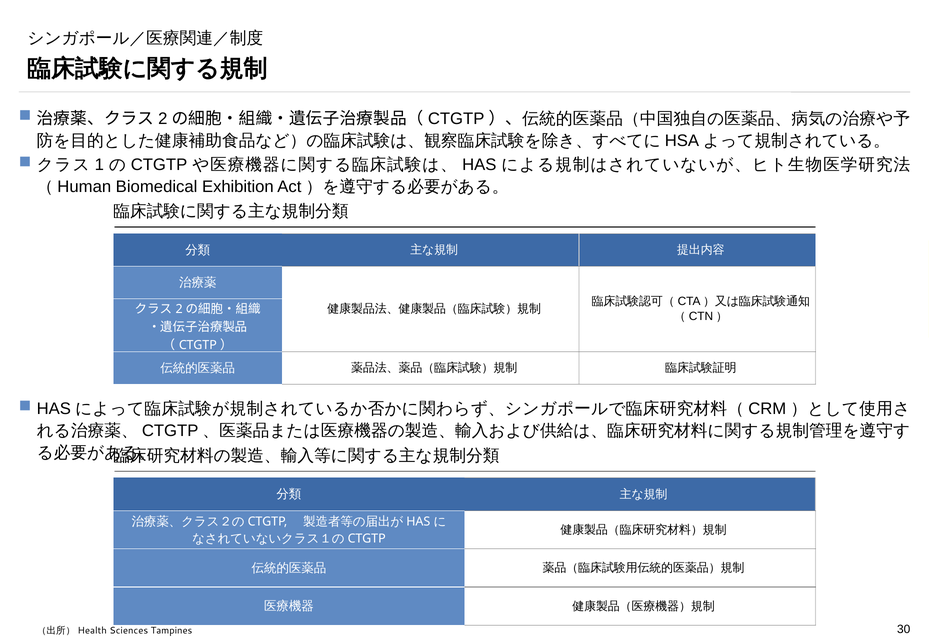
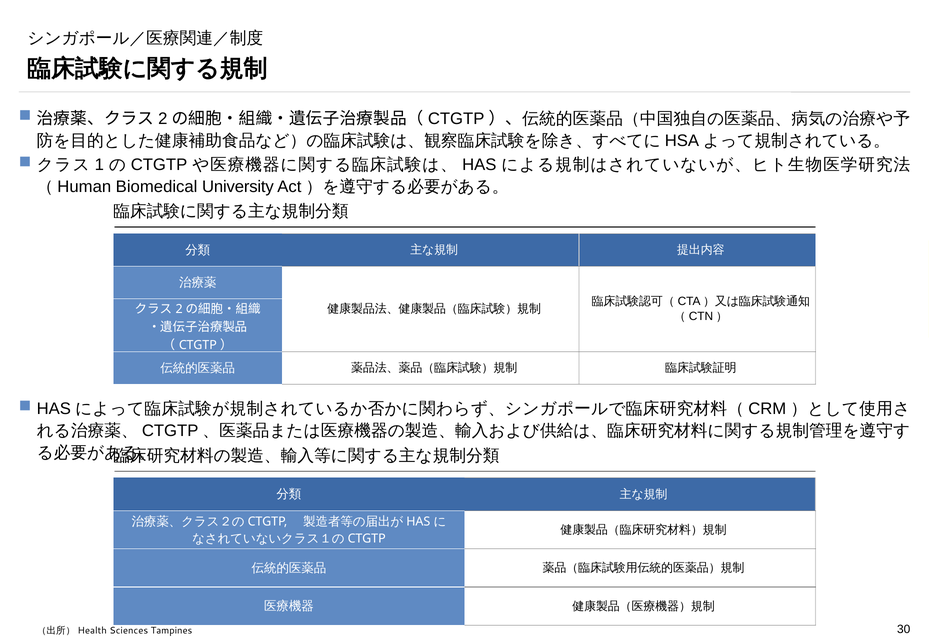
Exhibition: Exhibition -> University
